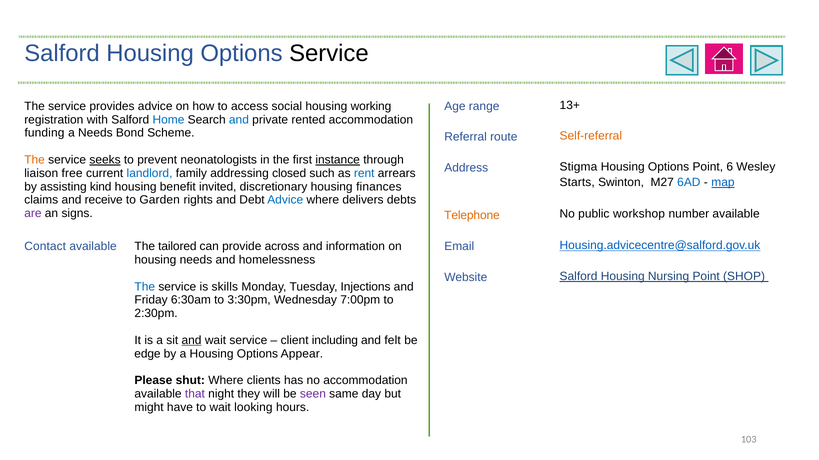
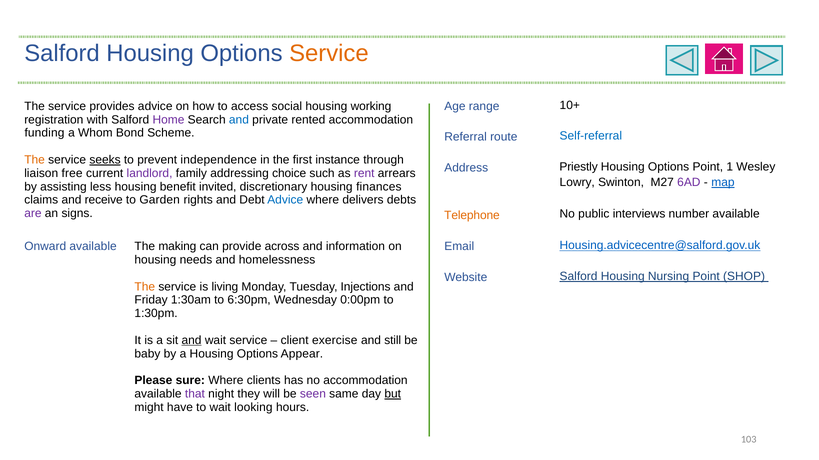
Service at (329, 54) colour: black -> orange
13+: 13+ -> 10+
Home colour: blue -> purple
a Needs: Needs -> Whom
Self-referral colour: orange -> blue
neonatologists: neonatologists -> independence
instance underline: present -> none
Stigma: Stigma -> Priestly
6: 6 -> 1
landlord colour: blue -> purple
closed: closed -> choice
rent colour: blue -> purple
Starts: Starts -> Lowry
6AD colour: blue -> purple
kind: kind -> less
workshop: workshop -> interviews
Contact: Contact -> Onward
tailored: tailored -> making
The at (145, 287) colour: blue -> orange
skills: skills -> living
6:30am: 6:30am -> 1:30am
3:30pm: 3:30pm -> 6:30pm
7:00pm: 7:00pm -> 0:00pm
2:30pm: 2:30pm -> 1:30pm
including: including -> exercise
felt: felt -> still
edge: edge -> baby
shut: shut -> sure
but underline: none -> present
